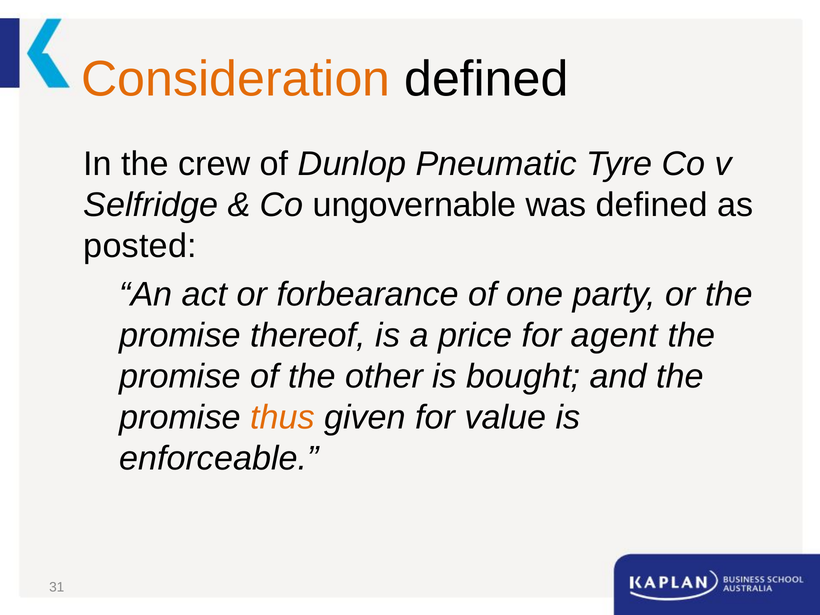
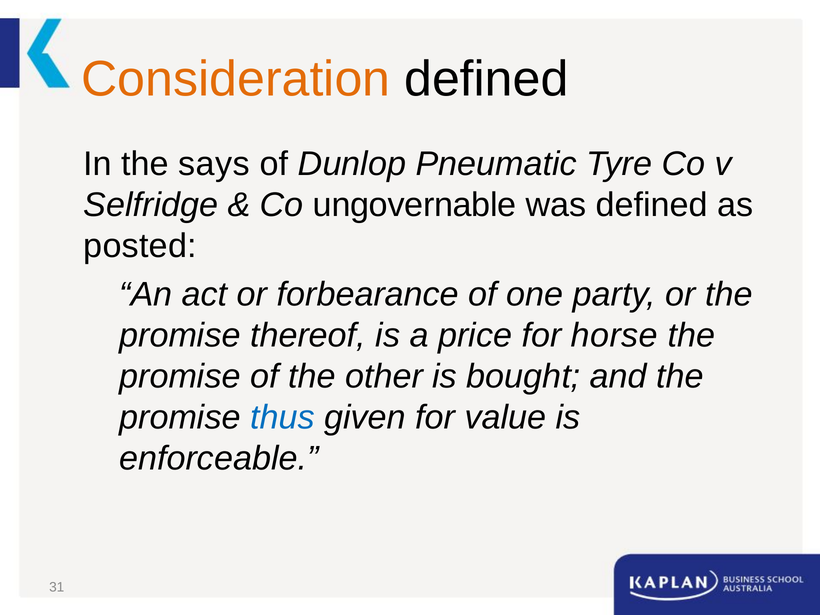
crew: crew -> says
agent: agent -> horse
thus colour: orange -> blue
